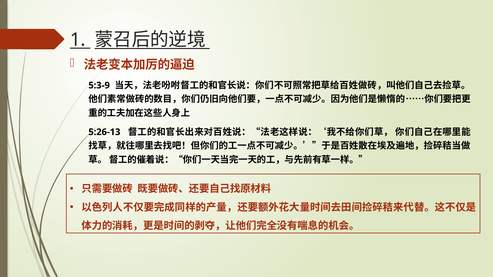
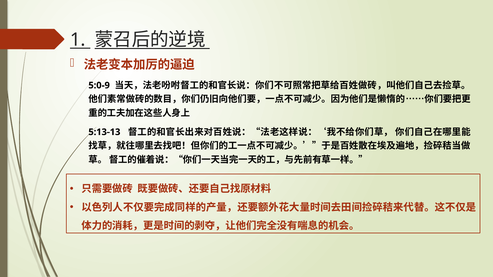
5:3-9: 5:3-9 -> 5:0-9
5:26-13: 5:26-13 -> 5:13-13
